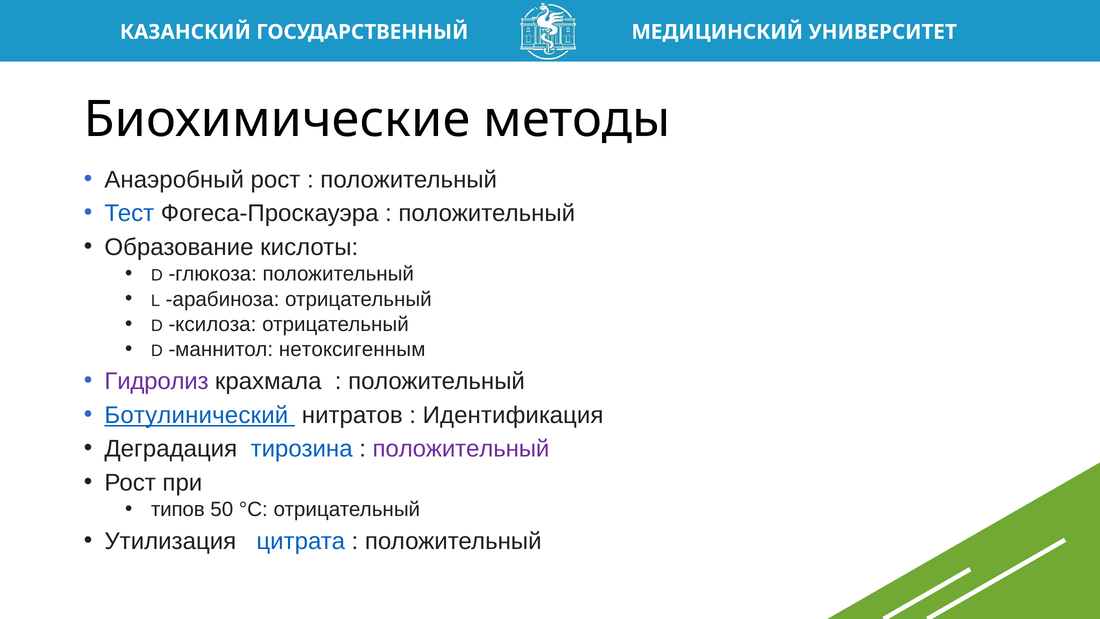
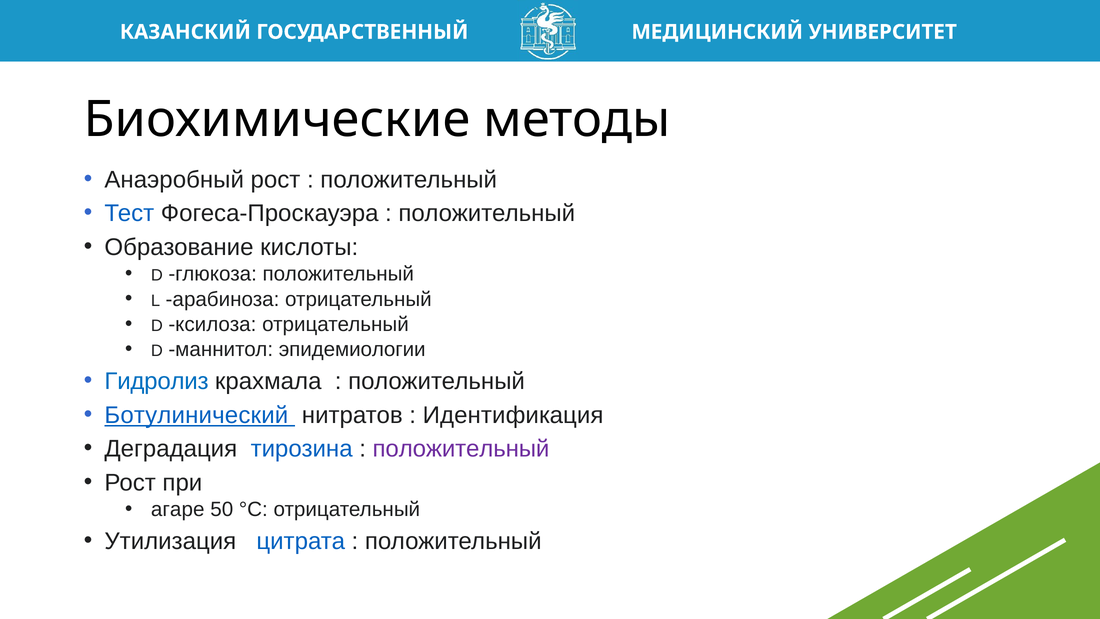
нетоксигенным: нетоксигенным -> эпидемиологии
Гидролиз colour: purple -> blue
типов: типов -> агаре
